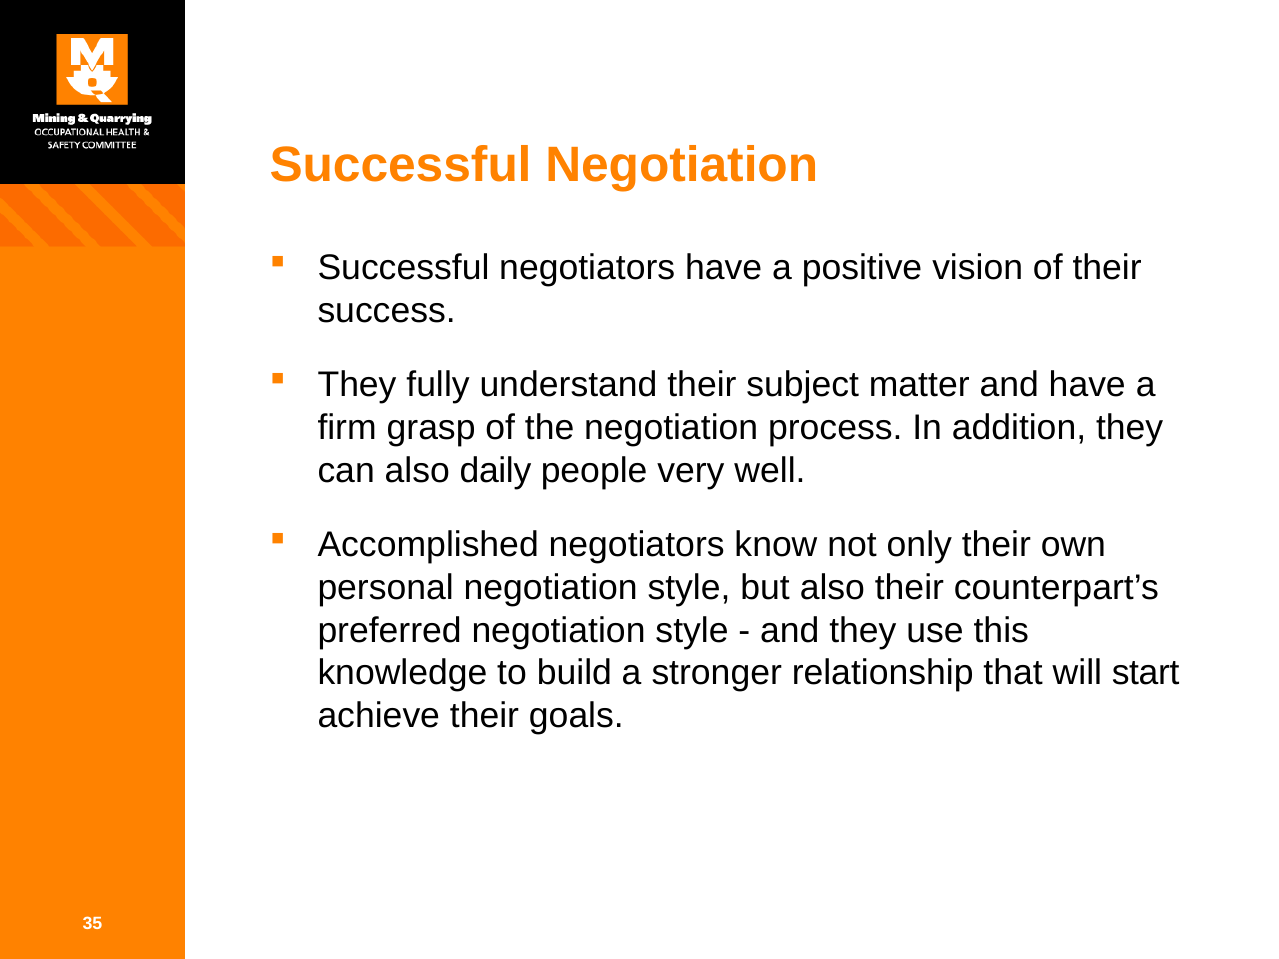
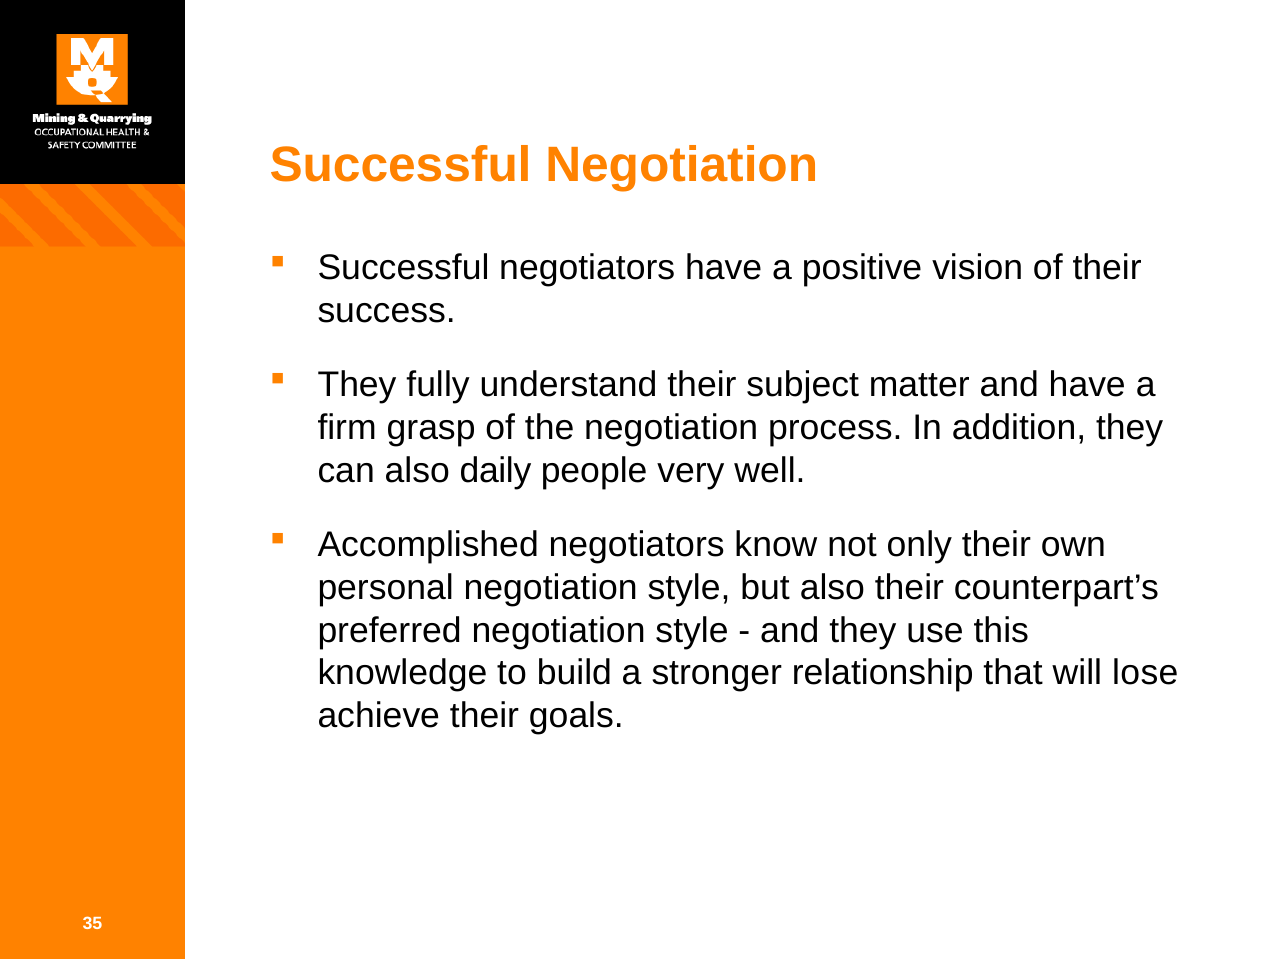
start: start -> lose
